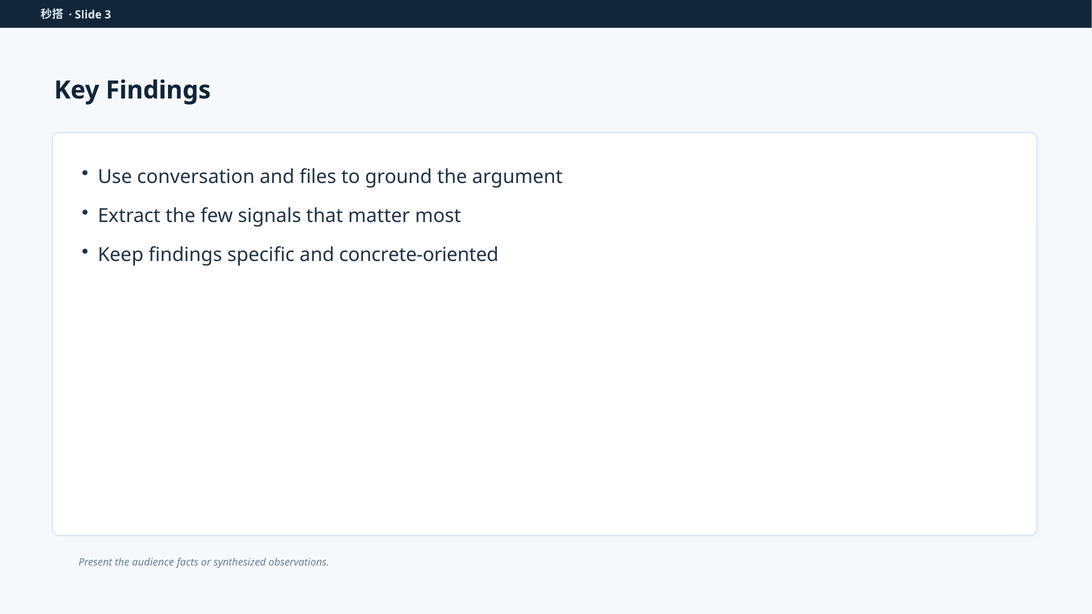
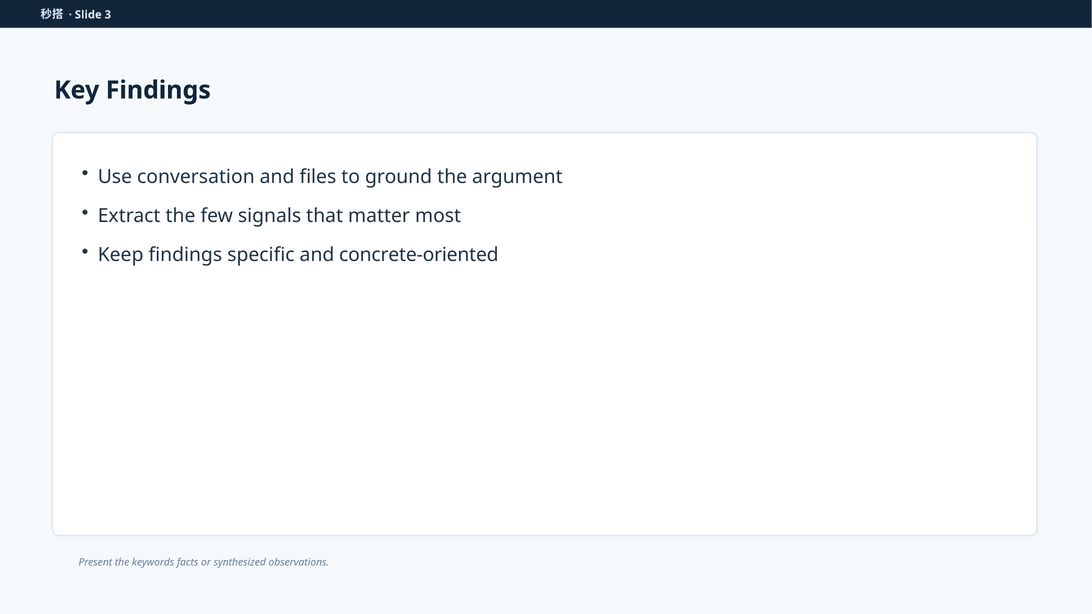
audience: audience -> keywords
